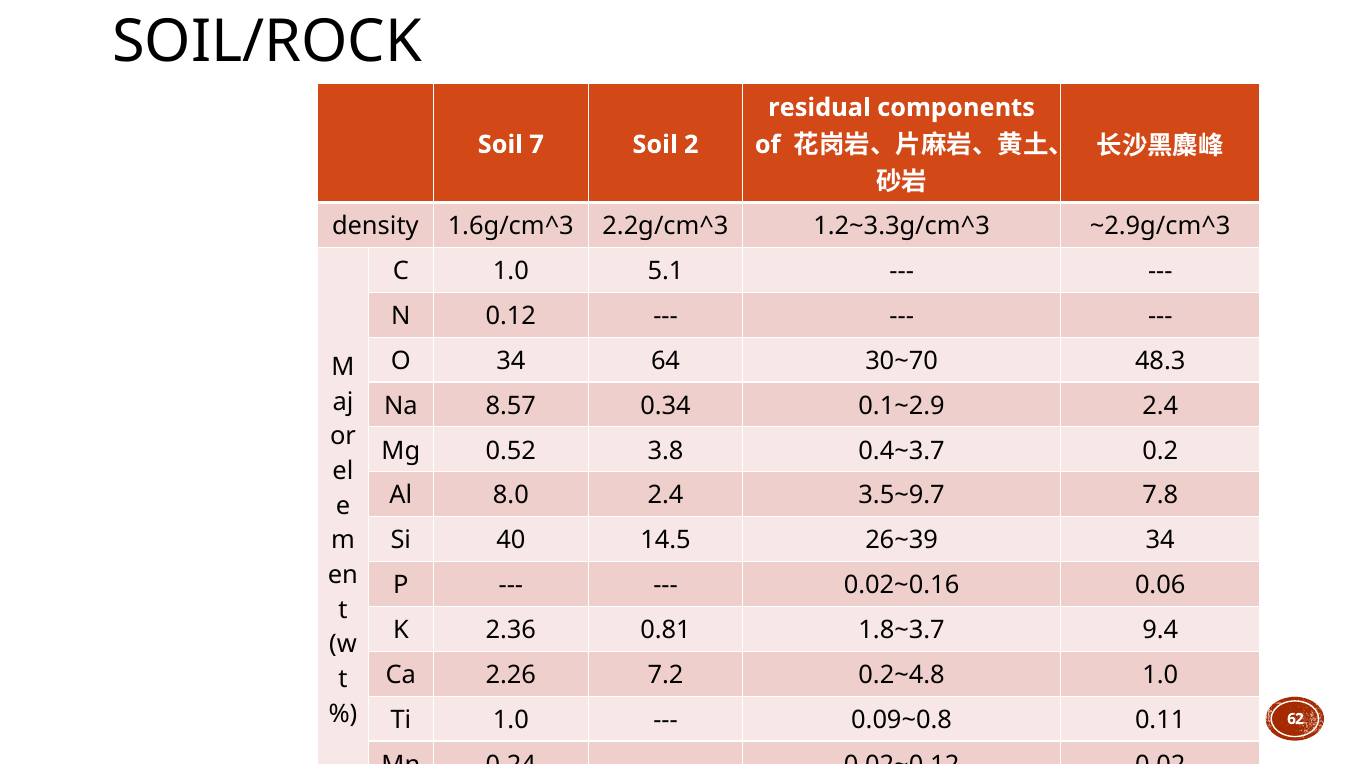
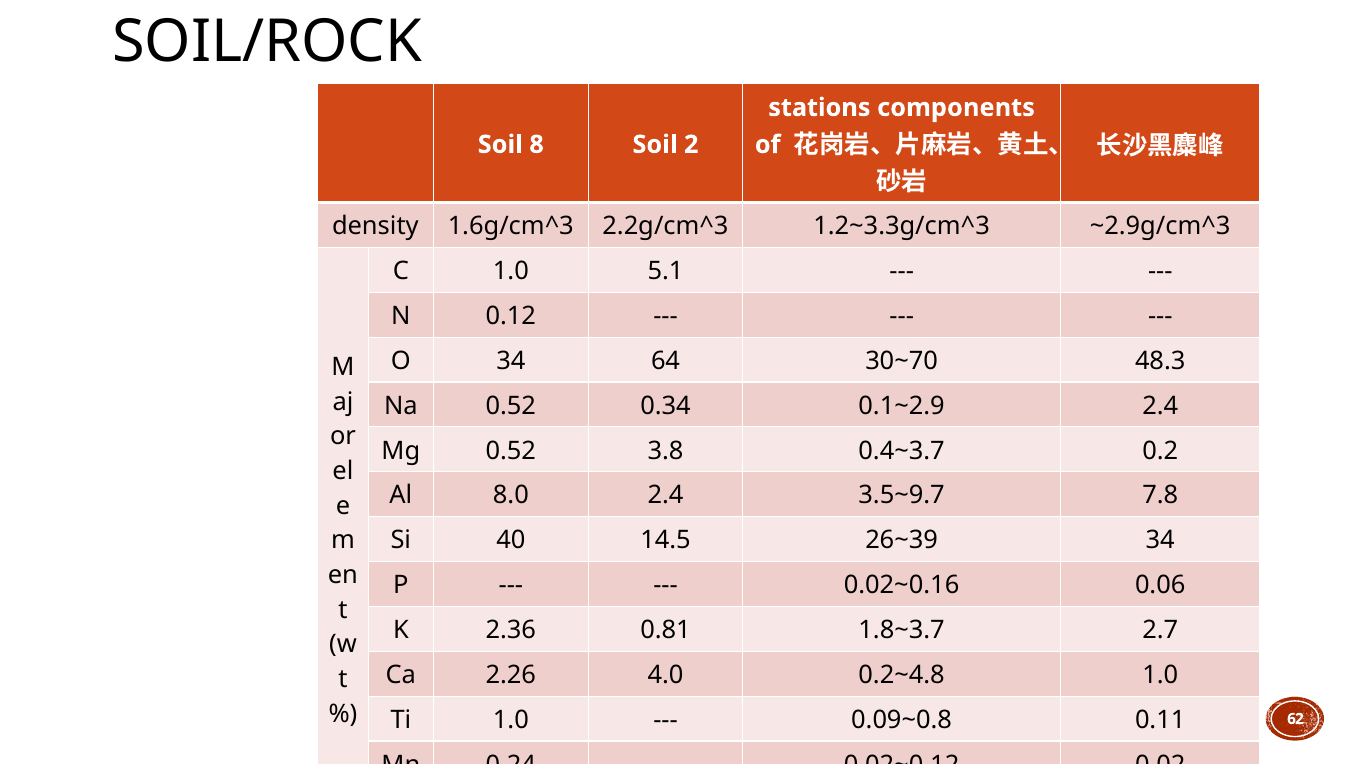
residual: residual -> stations
7: 7 -> 8
Na 8.57: 8.57 -> 0.52
9.4: 9.4 -> 2.7
7.2: 7.2 -> 4.0
